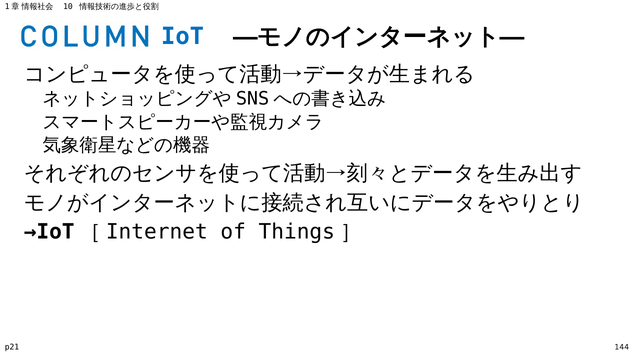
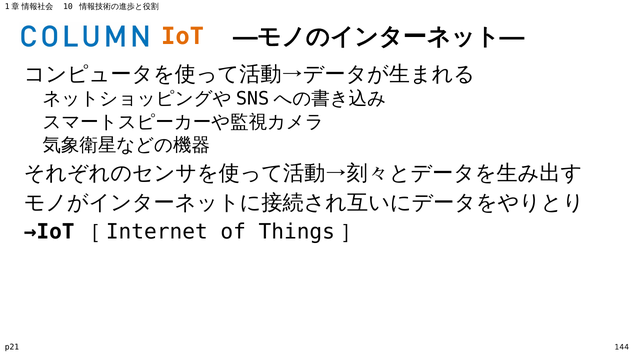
IoT colour: blue -> orange
